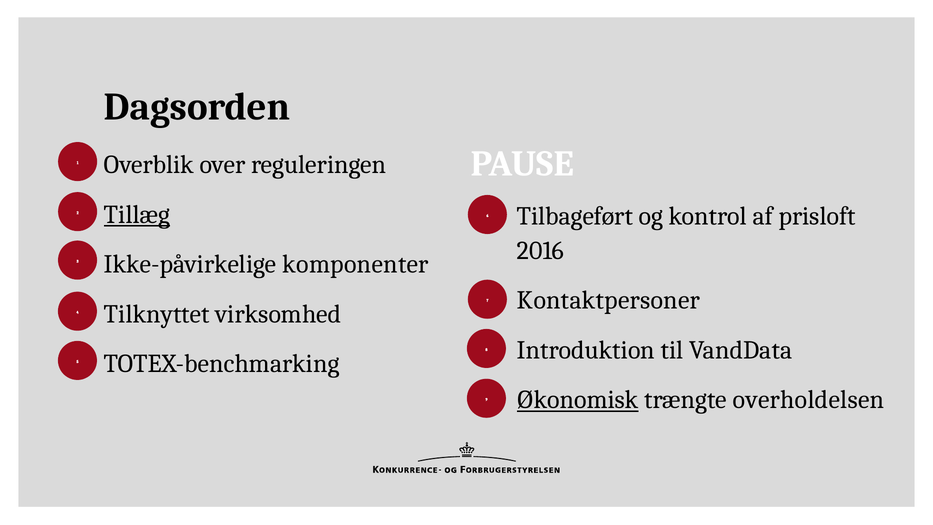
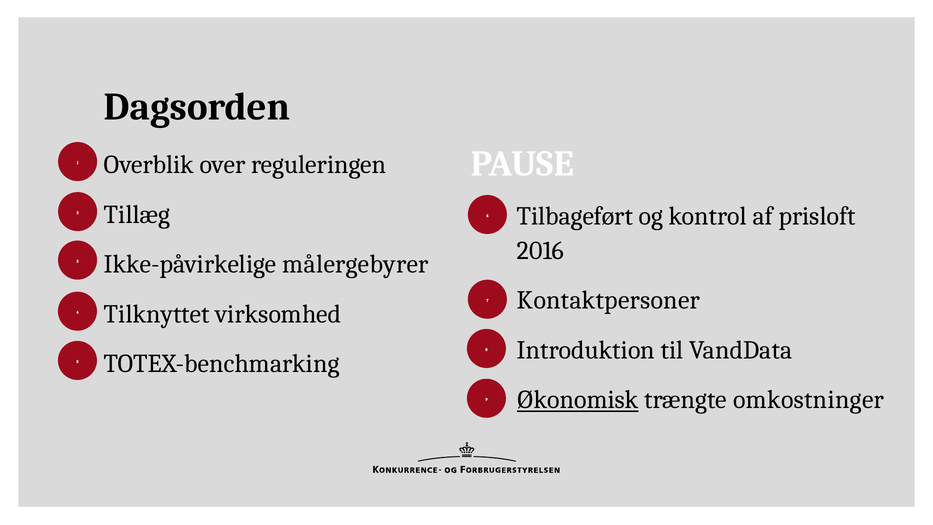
Tillæg underline: present -> none
komponenter: komponenter -> målergebyrer
overholdelsen: overholdelsen -> omkostninger
